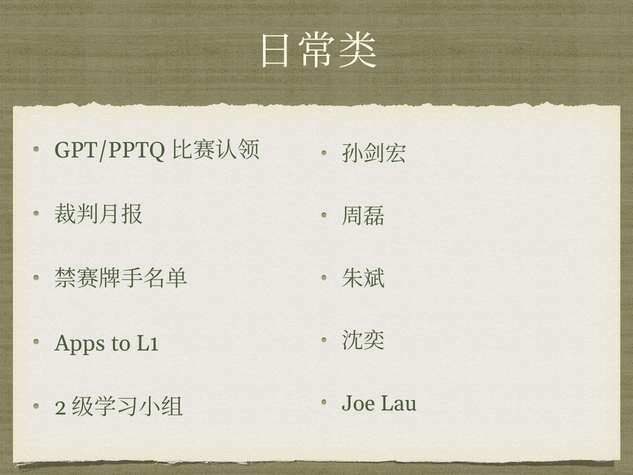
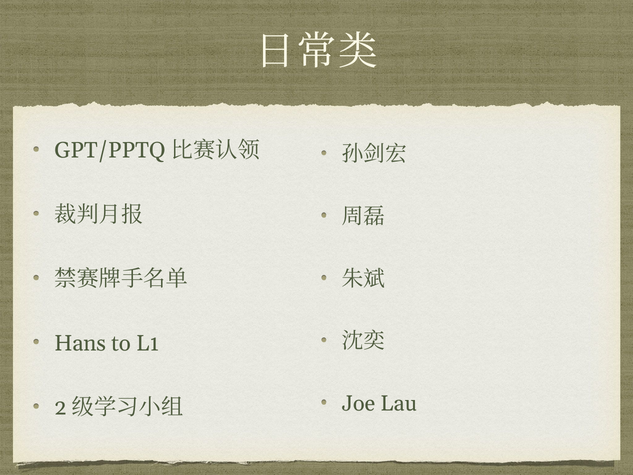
Apps: Apps -> Hans
